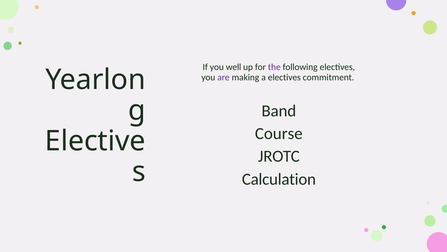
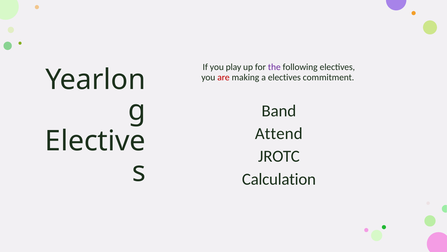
well: well -> play
are colour: purple -> red
Course: Course -> Attend
